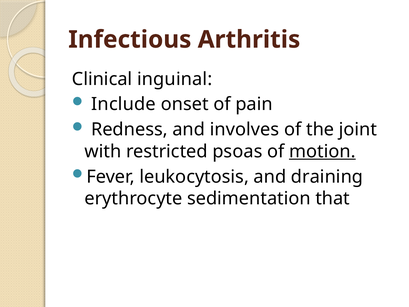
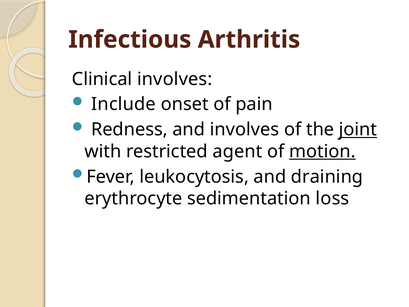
Clinical inguinal: inguinal -> involves
joint underline: none -> present
psoas: psoas -> agent
that: that -> loss
